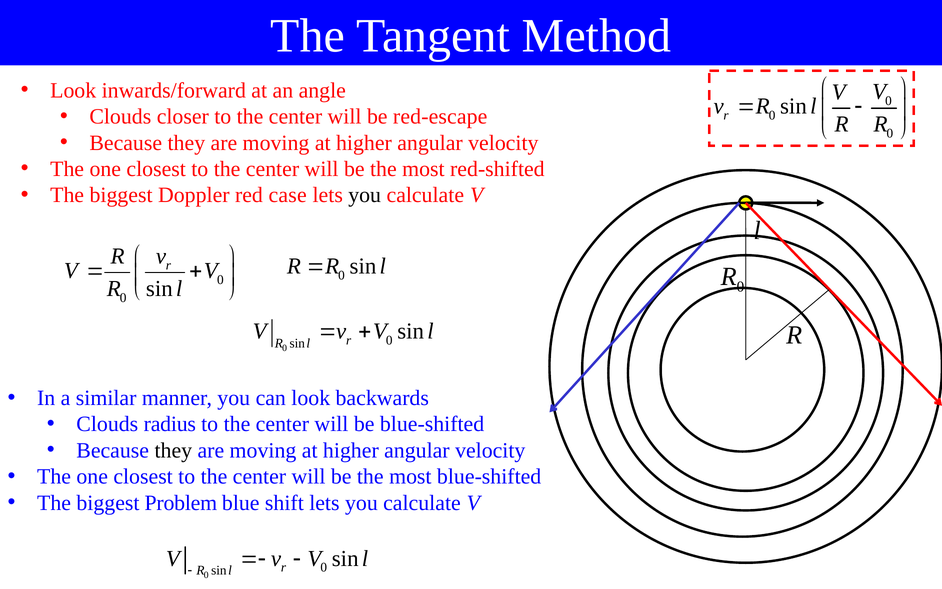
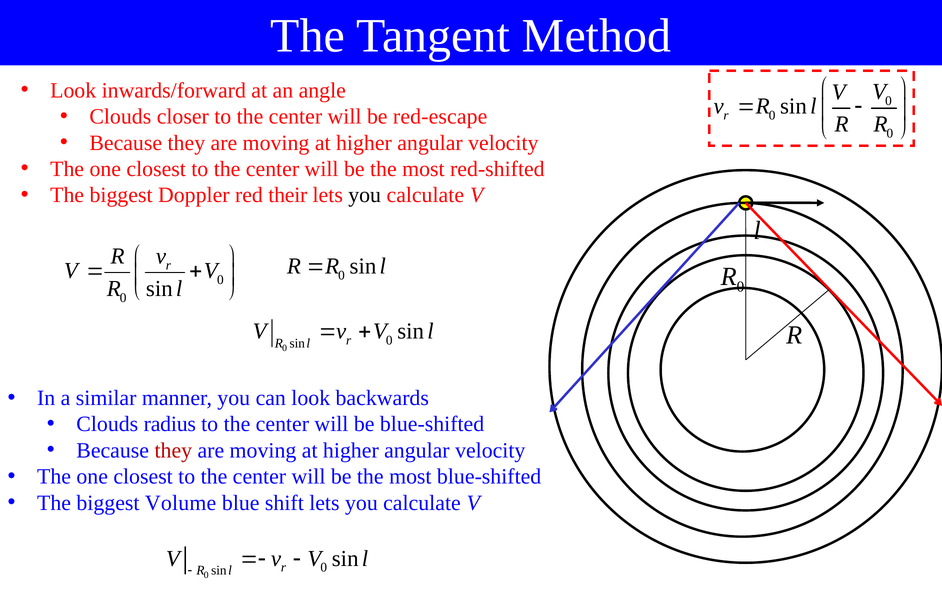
case: case -> their
they at (173, 450) colour: black -> red
Problem: Problem -> Volume
